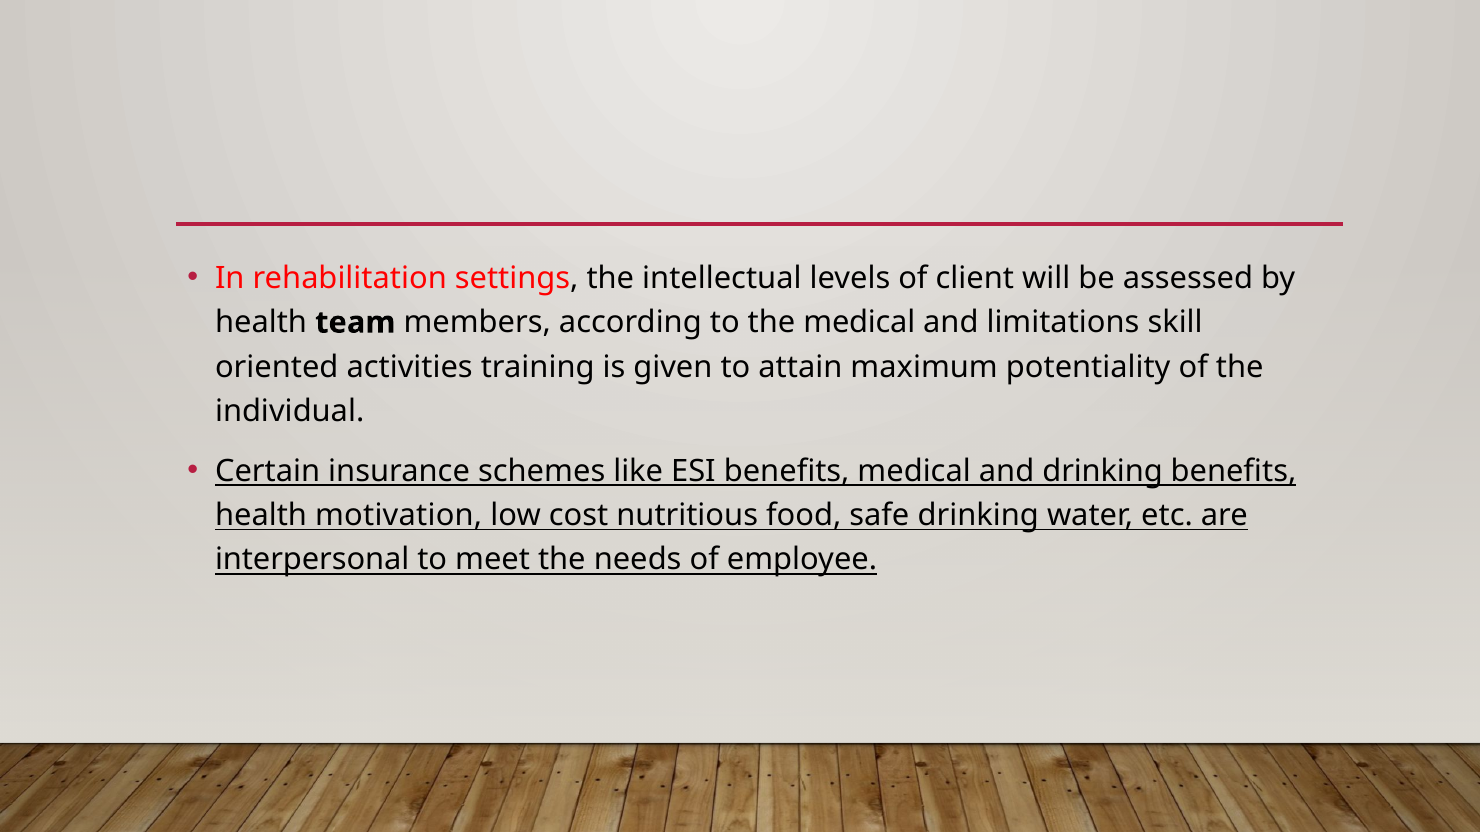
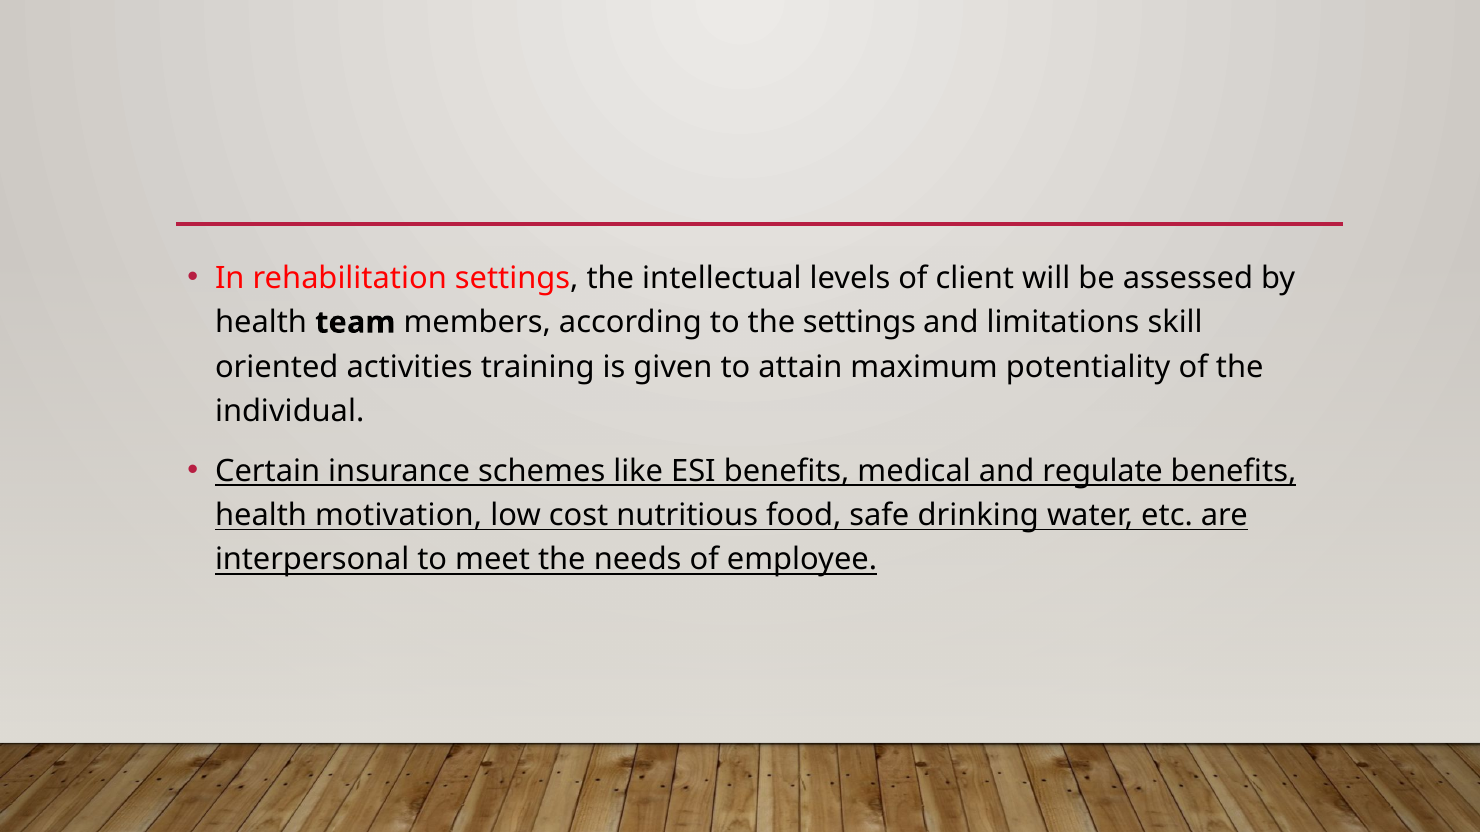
the medical: medical -> settings
and drinking: drinking -> regulate
